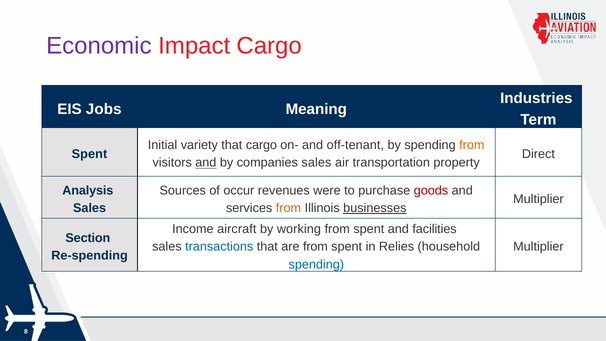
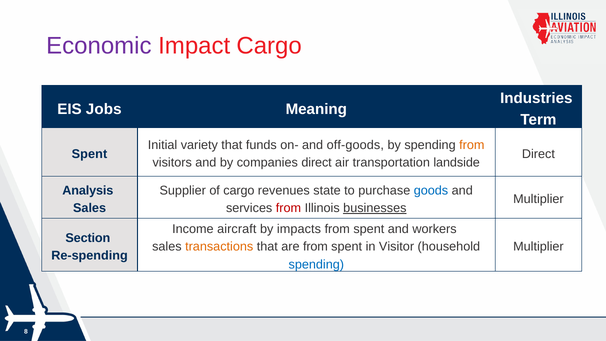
that cargo: cargo -> funds
off-tenant: off-tenant -> off-goods
and at (206, 163) underline: present -> none
companies sales: sales -> direct
property: property -> landside
Sources: Sources -> Supplier
of occur: occur -> cargo
were: were -> state
goods colour: red -> blue
from at (288, 208) colour: orange -> red
working: working -> impacts
facilities: facilities -> workers
transactions colour: blue -> orange
Relies: Relies -> Visitor
